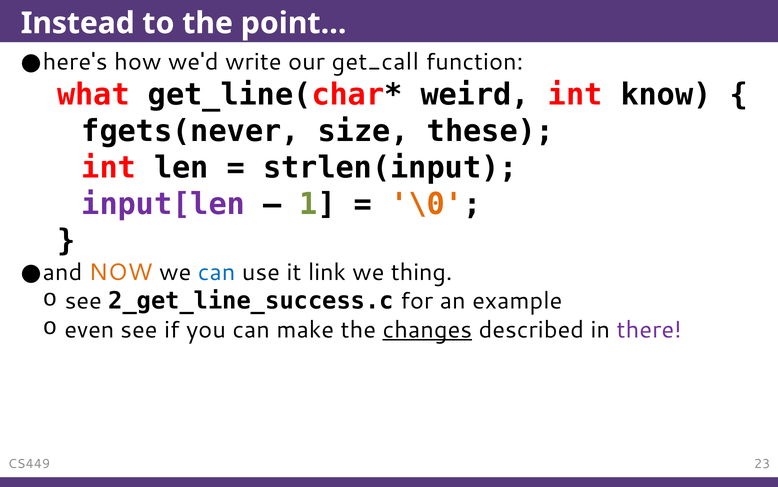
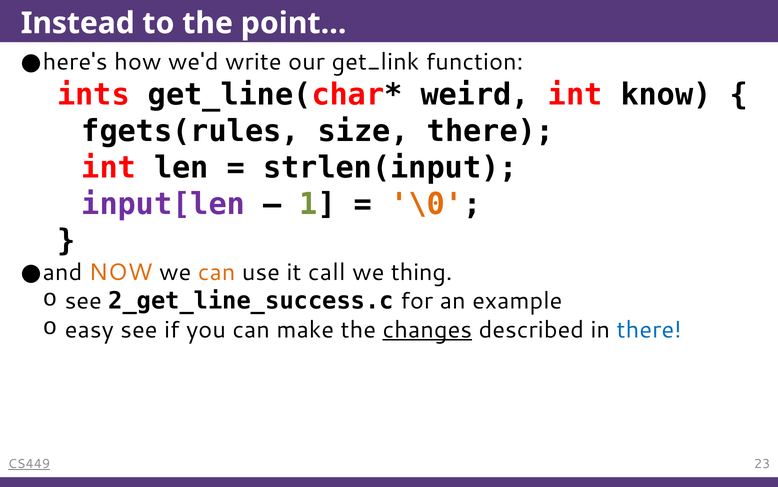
get_call: get_call -> get_link
what: what -> ints
fgets(never: fgets(never -> fgets(rules
size these: these -> there
can at (217, 272) colour: blue -> orange
link: link -> call
even: even -> easy
there at (649, 329) colour: purple -> blue
CS449 underline: none -> present
